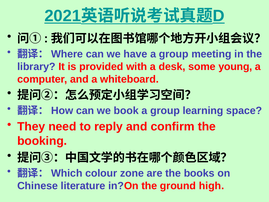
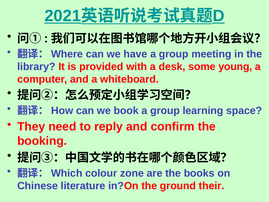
high: high -> their
